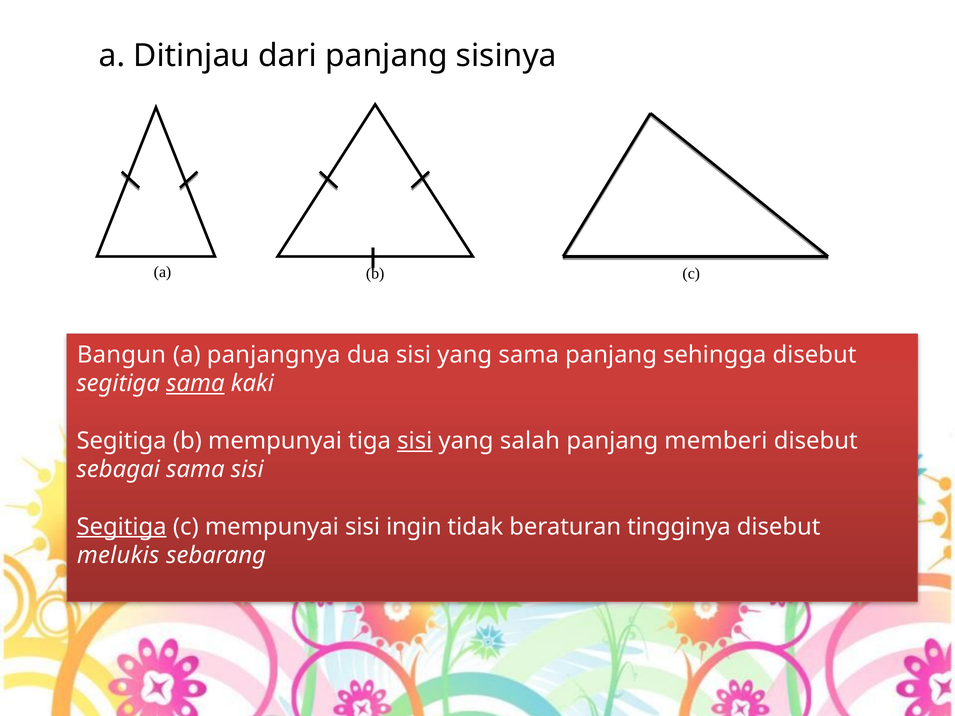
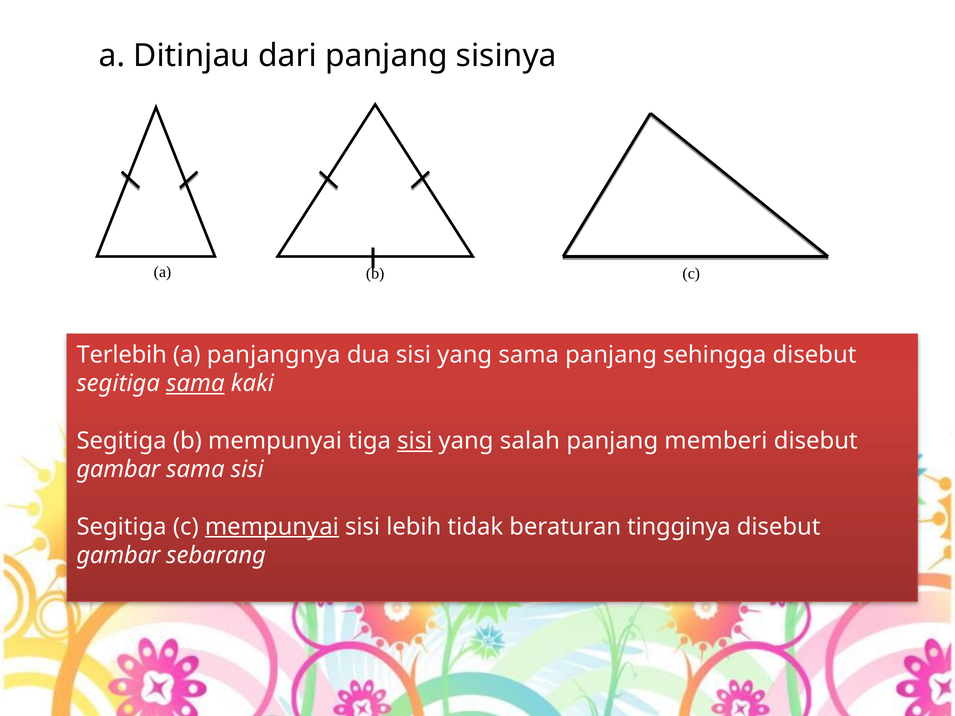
Bangun: Bangun -> Terlebih
sebagai at (118, 470): sebagai -> gambar
Segitiga at (122, 527) underline: present -> none
mempunyai at (272, 527) underline: none -> present
ingin: ingin -> lebih
melukis at (118, 556): melukis -> gambar
